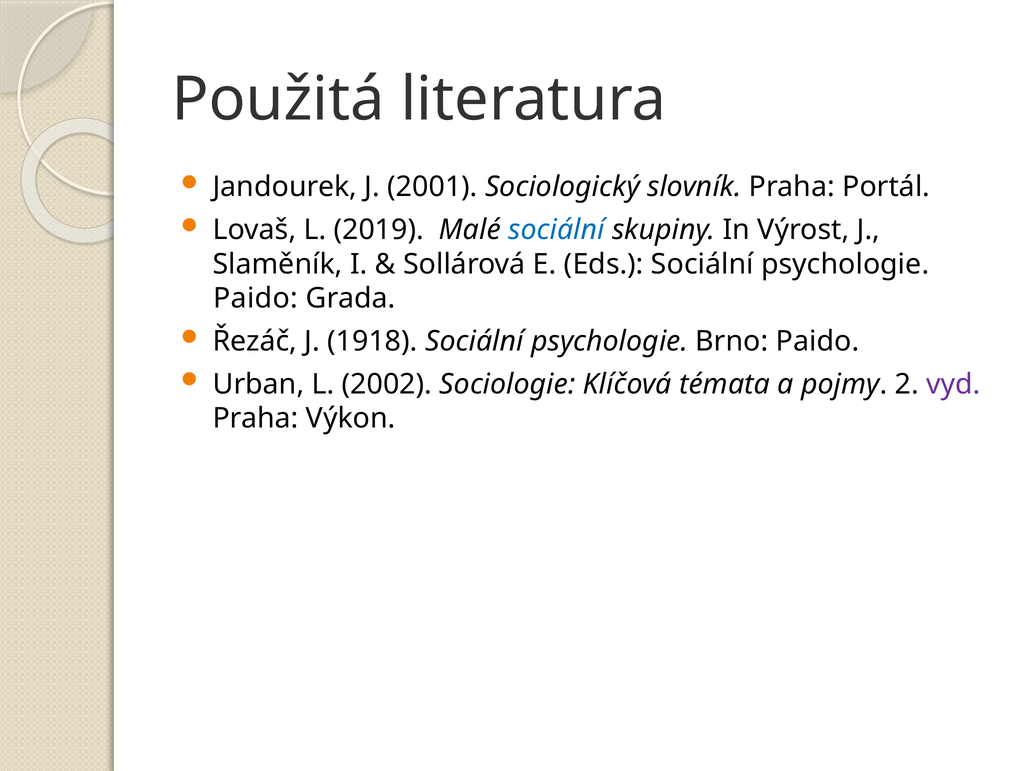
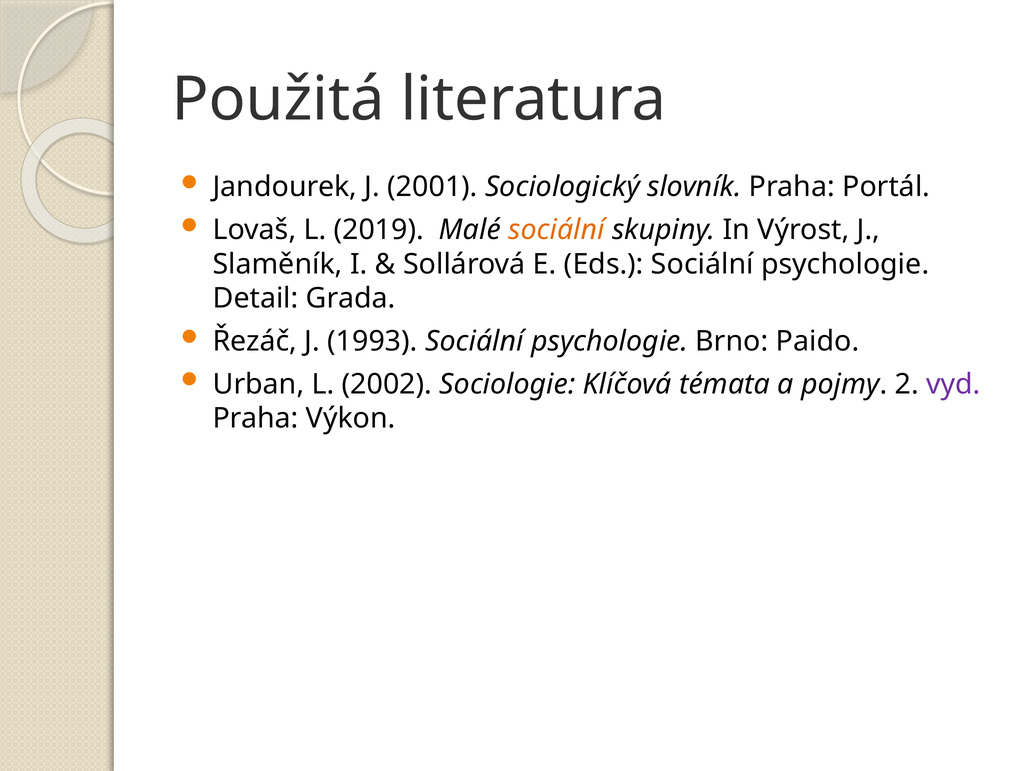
sociální at (556, 230) colour: blue -> orange
Paido at (255, 298): Paido -> Detail
1918: 1918 -> 1993
